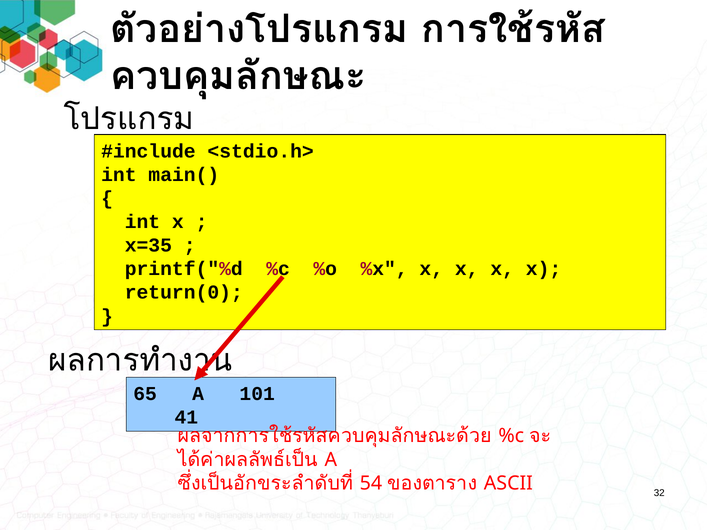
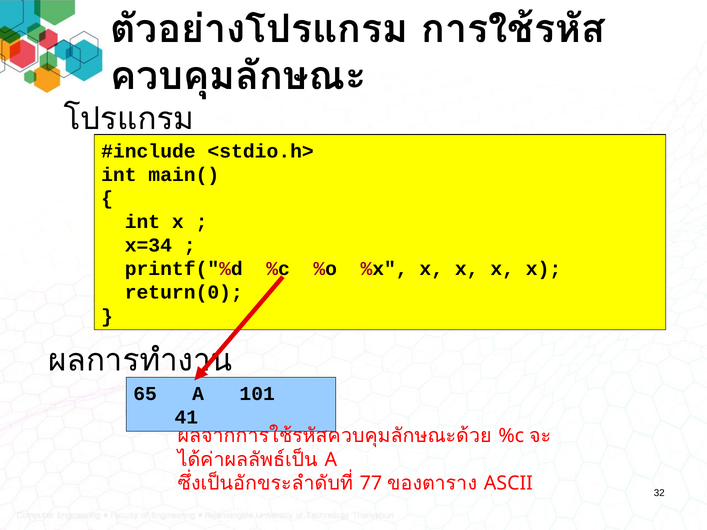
x=35: x=35 -> x=34
54: 54 -> 77
